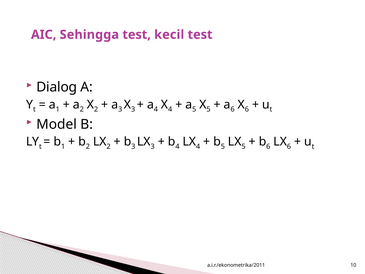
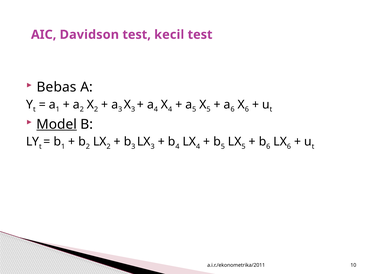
Sehingga: Sehingga -> Davidson
Dialog: Dialog -> Bebas
Model underline: none -> present
